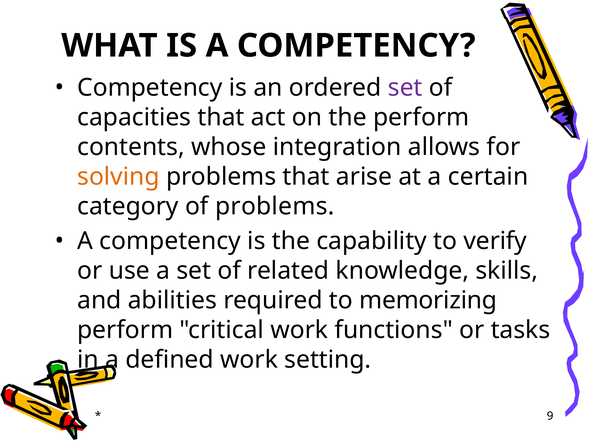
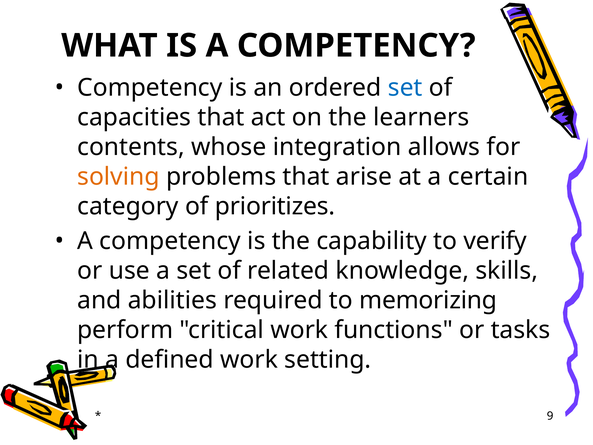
set at (405, 88) colour: purple -> blue
the perform: perform -> learners
of problems: problems -> prioritizes
